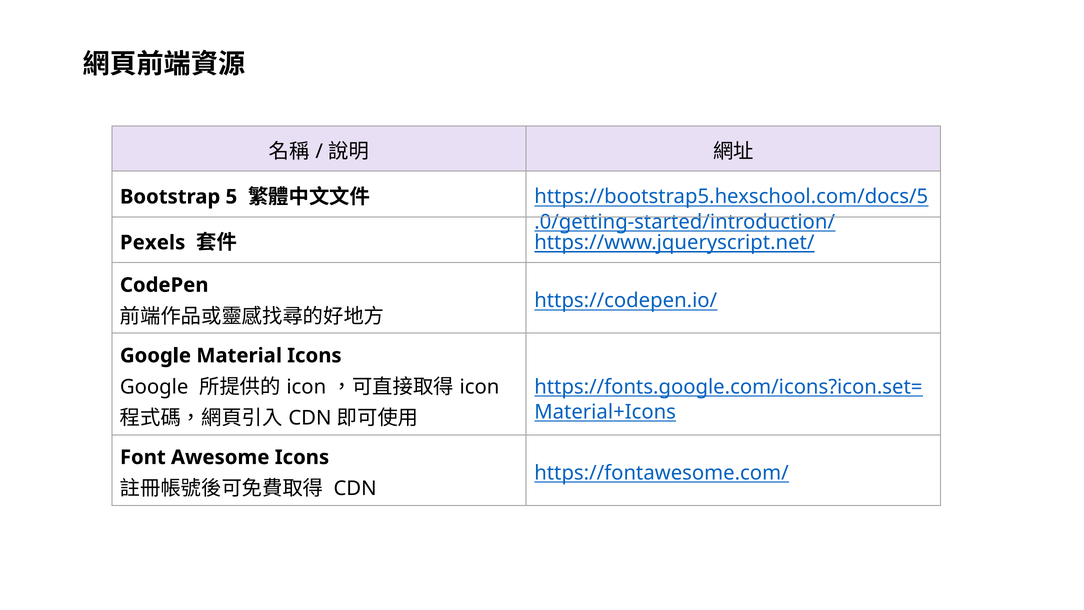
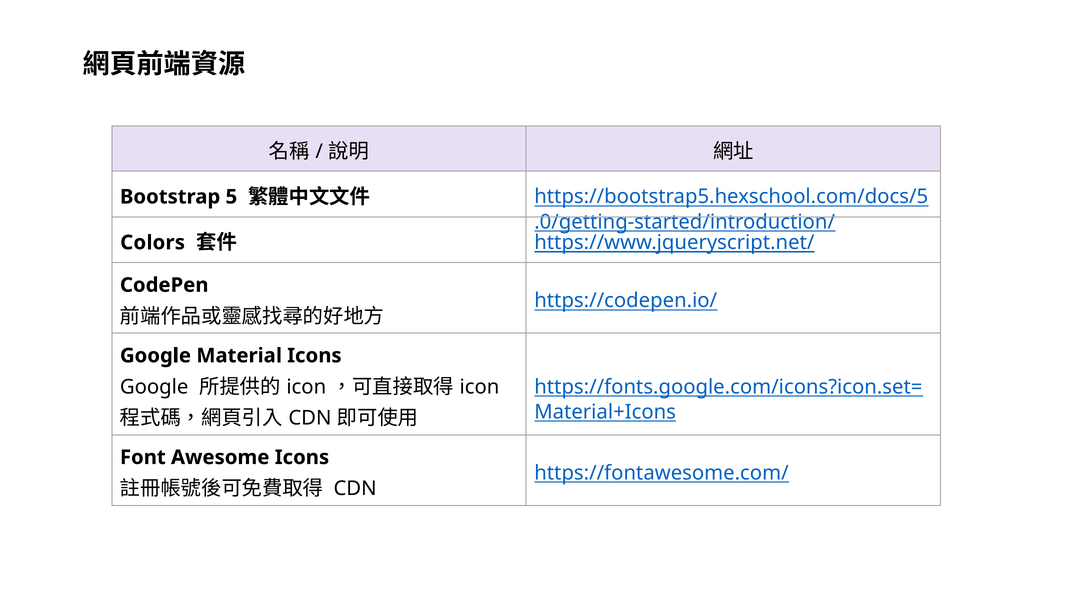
Pexels: Pexels -> Colors
